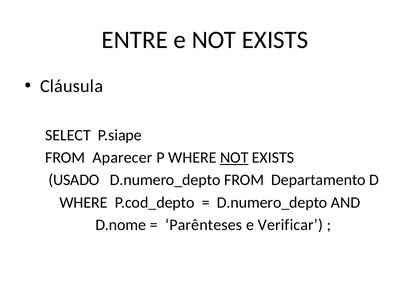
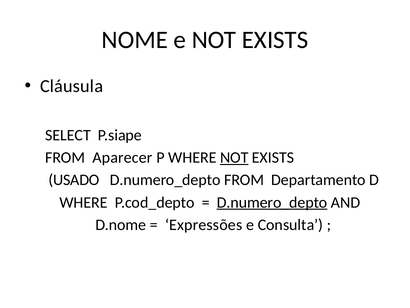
ENTRE: ENTRE -> NOME
D.numero_depto at (272, 202) underline: none -> present
Parênteses: Parênteses -> Expressões
Verificar: Verificar -> Consulta
